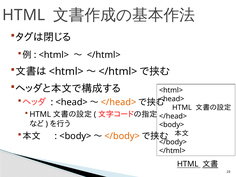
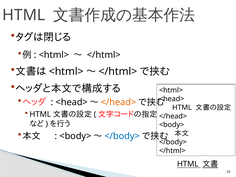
</body> at (122, 136) colour: orange -> blue
